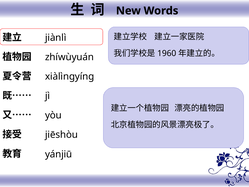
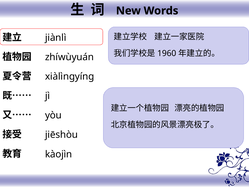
yánjiū: yánjiū -> kàojìn
